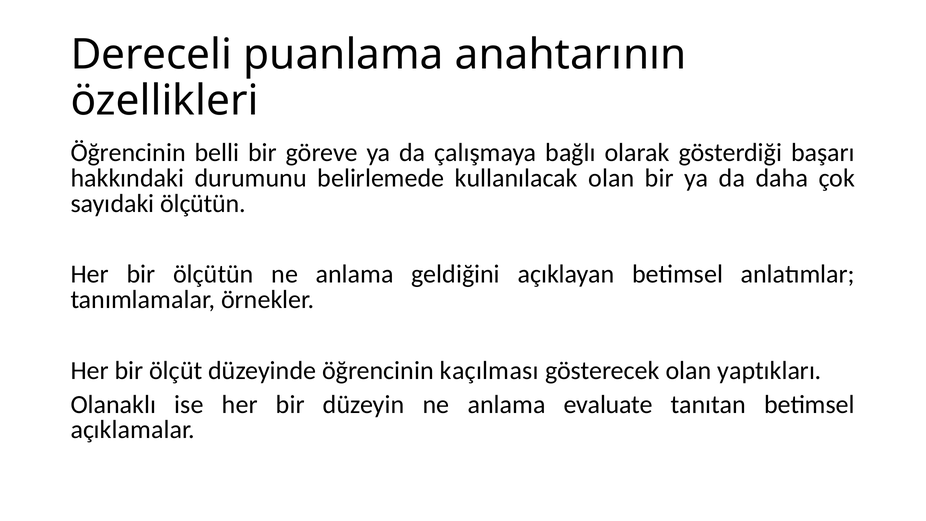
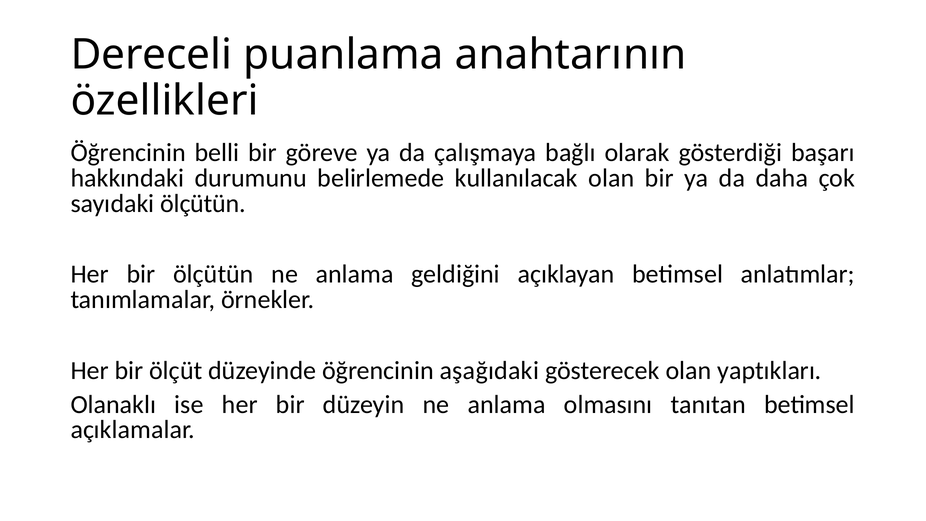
kaçılması: kaçılması -> aşağıdaki
evaluate: evaluate -> olmasını
